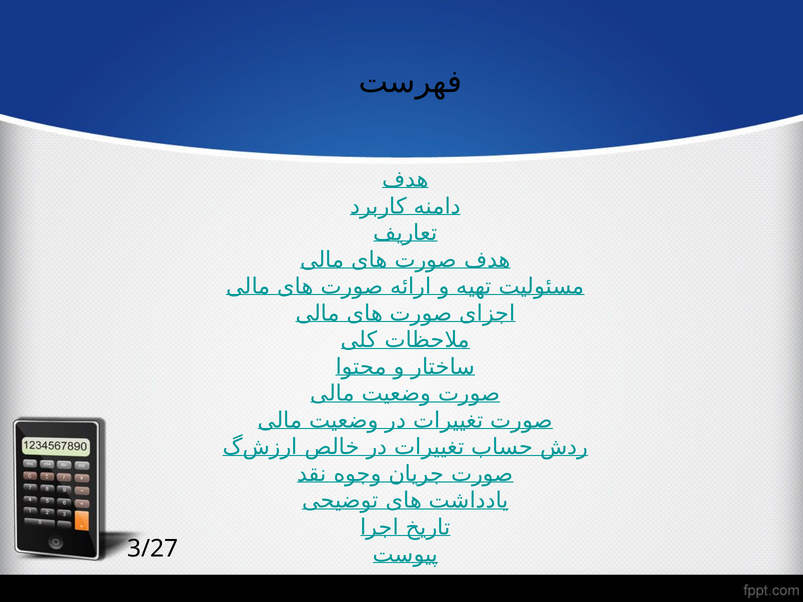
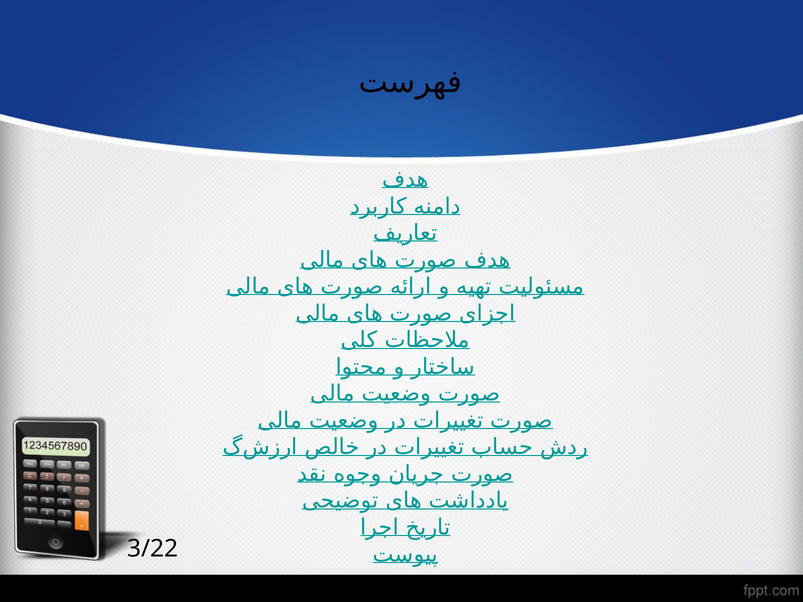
3/27: 3/27 -> 3/22
